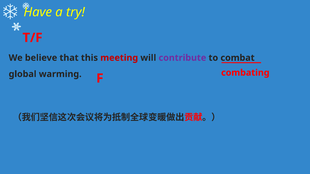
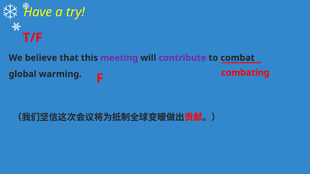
meeting colour: red -> purple
